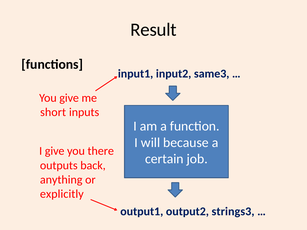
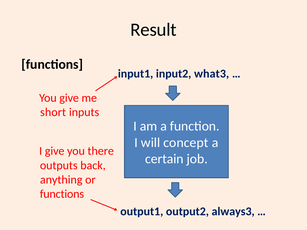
same3: same3 -> what3
because: because -> concept
explicitly at (62, 194): explicitly -> functions
strings3: strings3 -> always3
